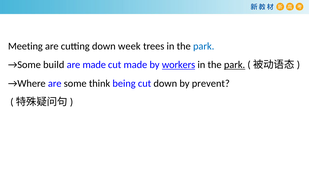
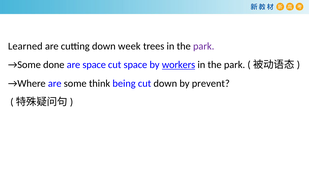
Meeting: Meeting -> Learned
park at (204, 46) colour: blue -> purple
build: build -> done
are made: made -> space
cut made: made -> space
park at (235, 65) underline: present -> none
